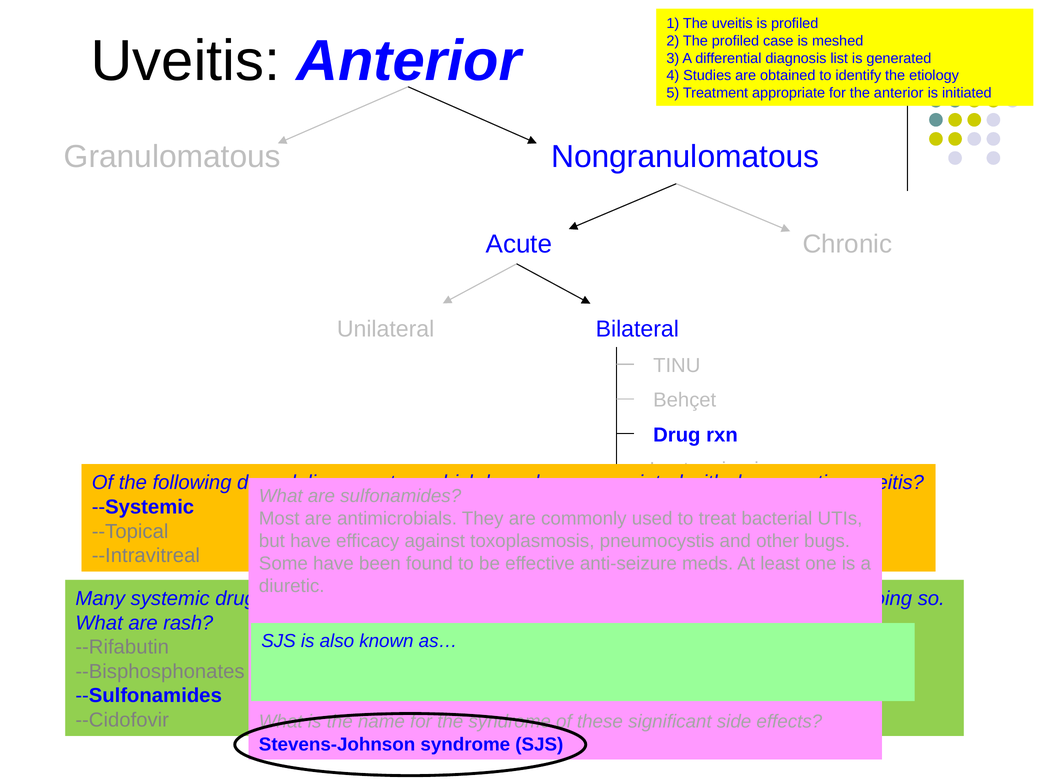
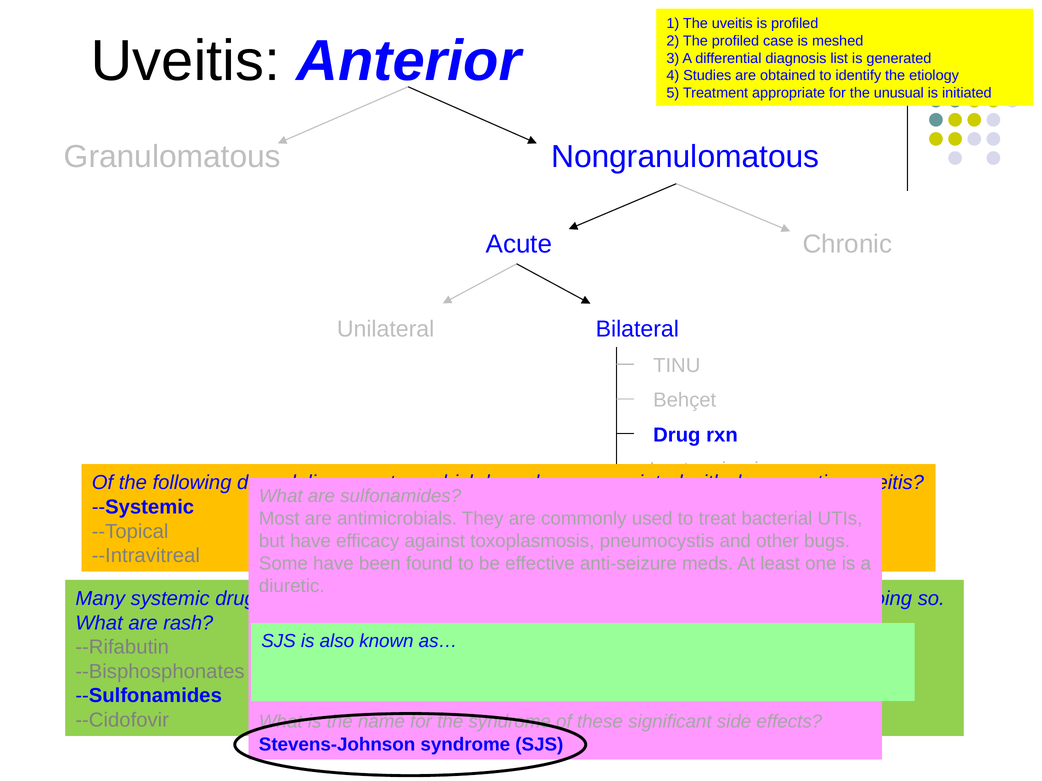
the anterior: anterior -> unusual
